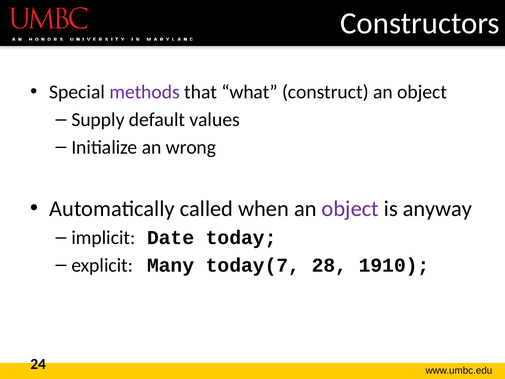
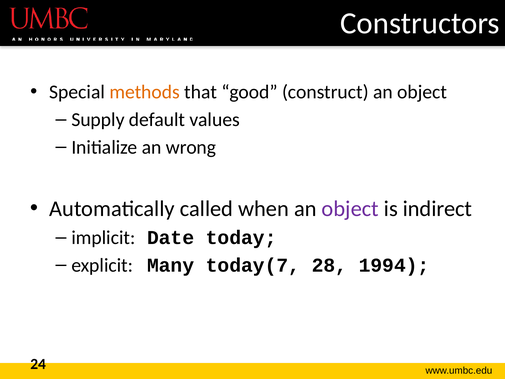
methods colour: purple -> orange
what: what -> good
anyway: anyway -> indirect
1910: 1910 -> 1994
